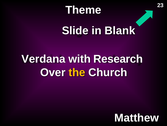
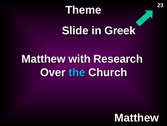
Blank: Blank -> Greek
Verdana at (43, 59): Verdana -> Matthew
the colour: yellow -> light blue
